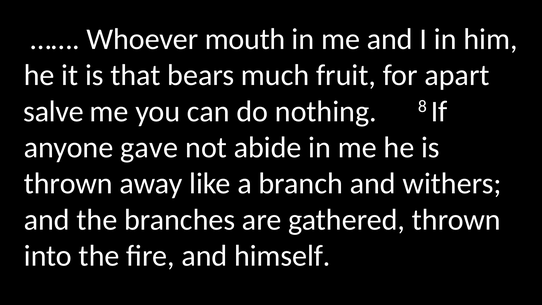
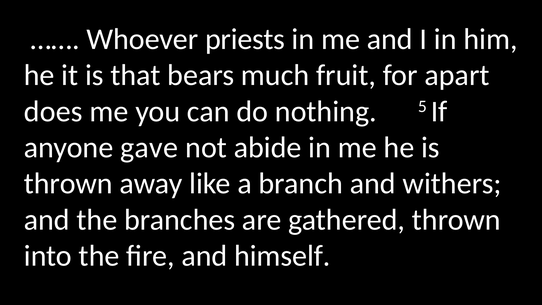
mouth: mouth -> priests
salve: salve -> does
8: 8 -> 5
